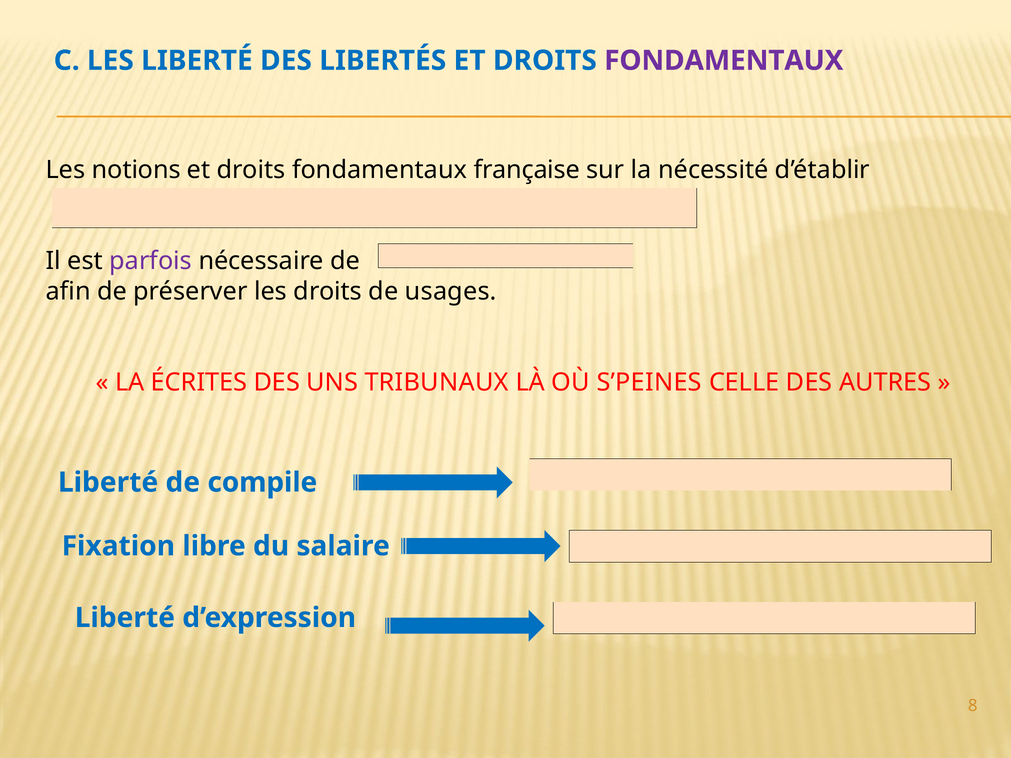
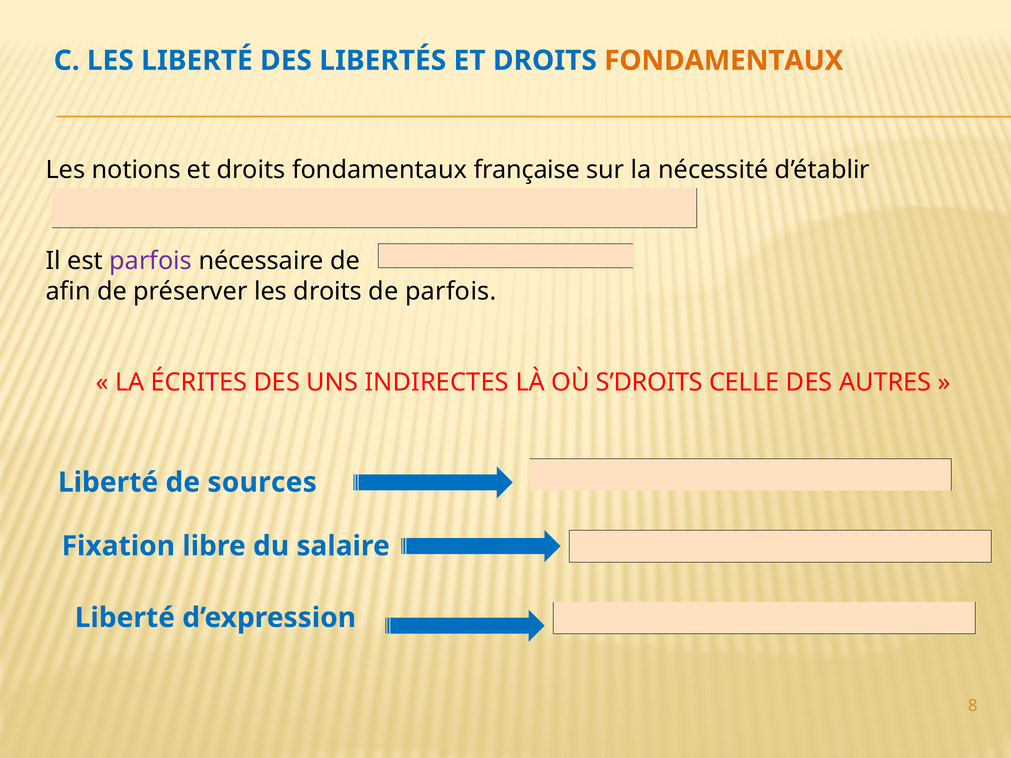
FONDAMENTAUX at (724, 61) colour: purple -> orange
de usages: usages -> parfois
TRIBUNAUX: TRIBUNAUX -> INDIRECTES
S’PEINES: S’PEINES -> S’DROITS
compile: compile -> sources
